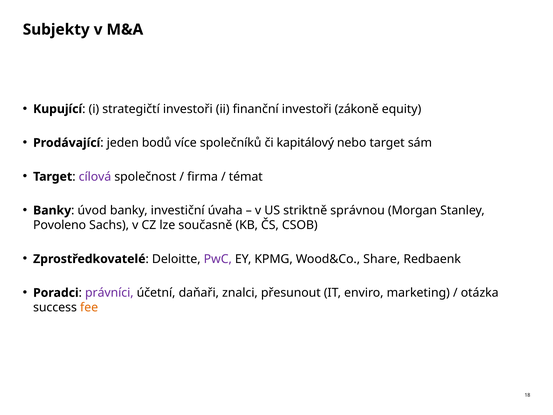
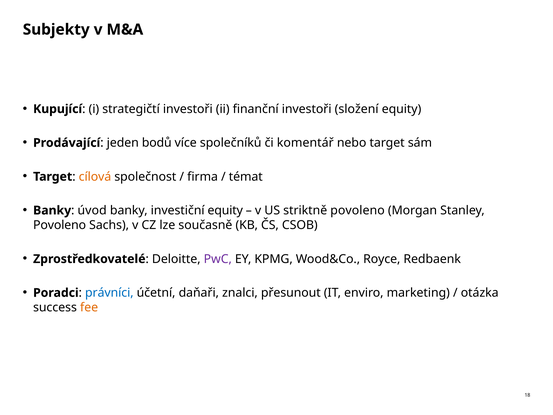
zákoně: zákoně -> složení
kapitálový: kapitálový -> komentář
cílová colour: purple -> orange
investiční úvaha: úvaha -> equity
striktně správnou: správnou -> povoleno
Share: Share -> Royce
právníci colour: purple -> blue
